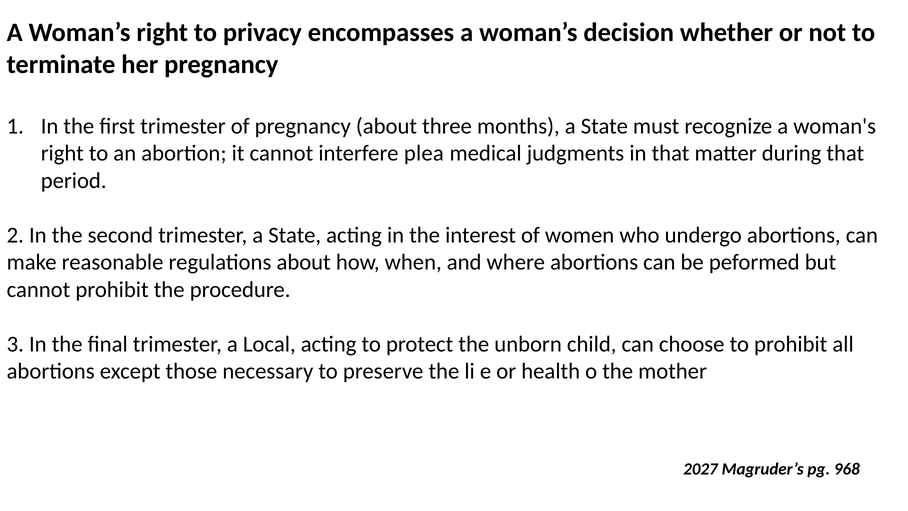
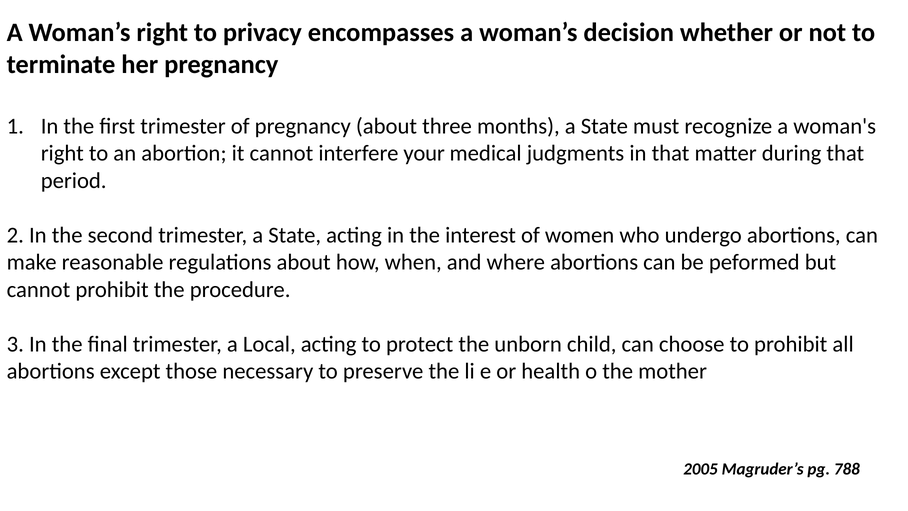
plea: plea -> your
2027: 2027 -> 2005
968: 968 -> 788
